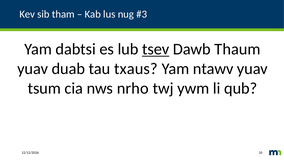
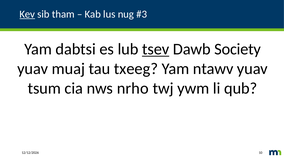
Kev underline: none -> present
Thaum: Thaum -> Society
duab: duab -> muaj
txaus: txaus -> txeeg
